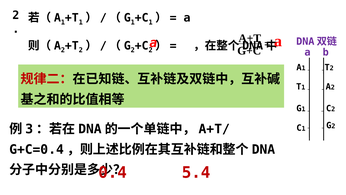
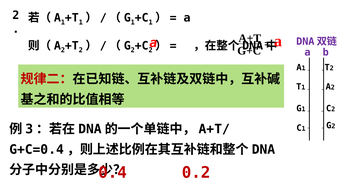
5.4: 5.4 -> 0.2
